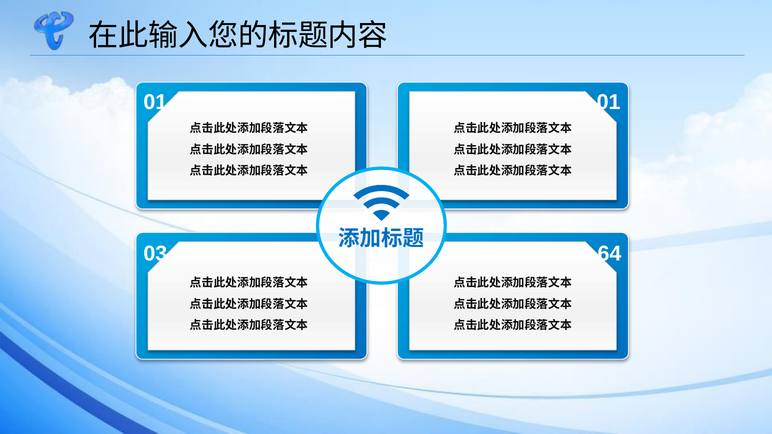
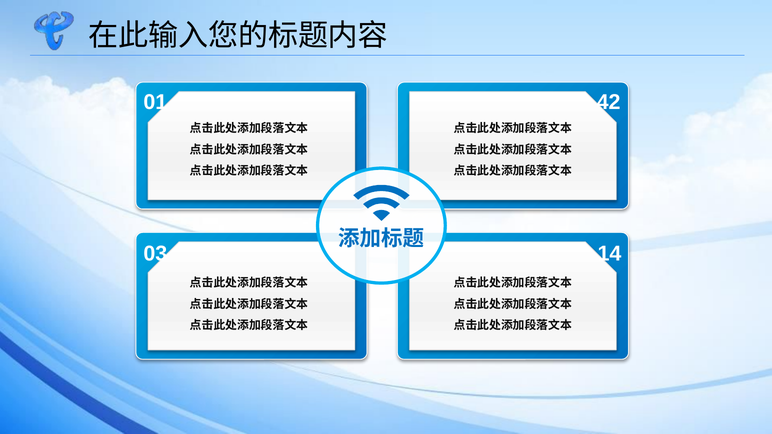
01 01: 01 -> 42
64: 64 -> 14
